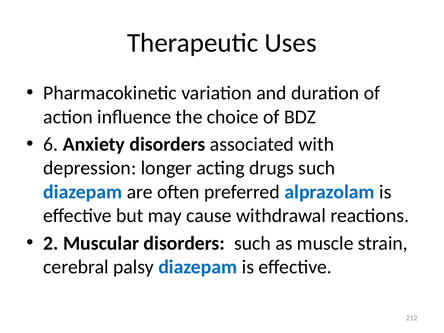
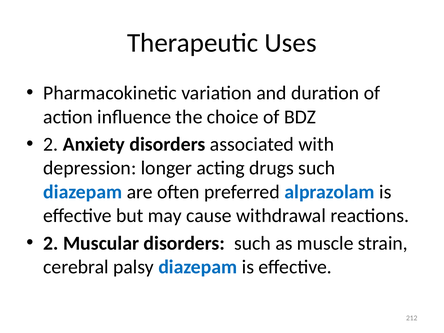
6 at (51, 144): 6 -> 2
